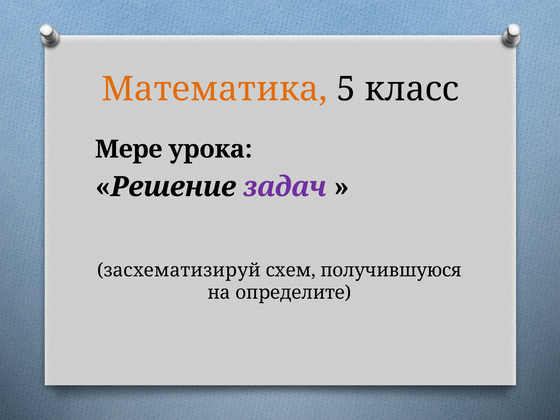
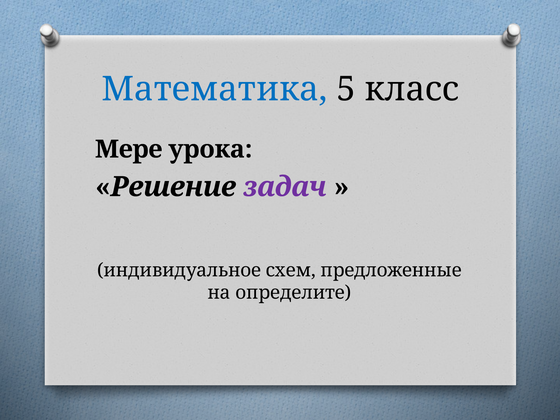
Математика colour: orange -> blue
засхематизируй: засхематизируй -> индивидуальное
получившуюся: получившуюся -> предложенные
